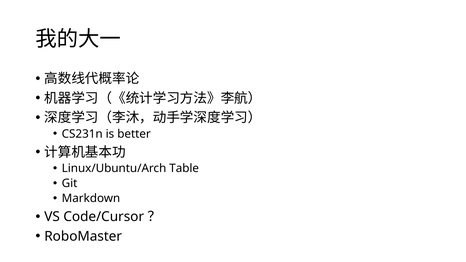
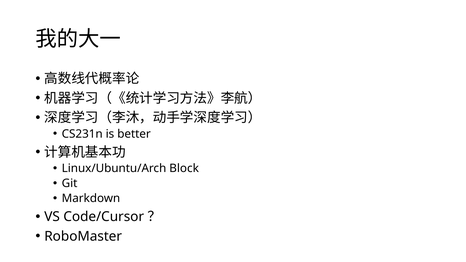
Table: Table -> Block
